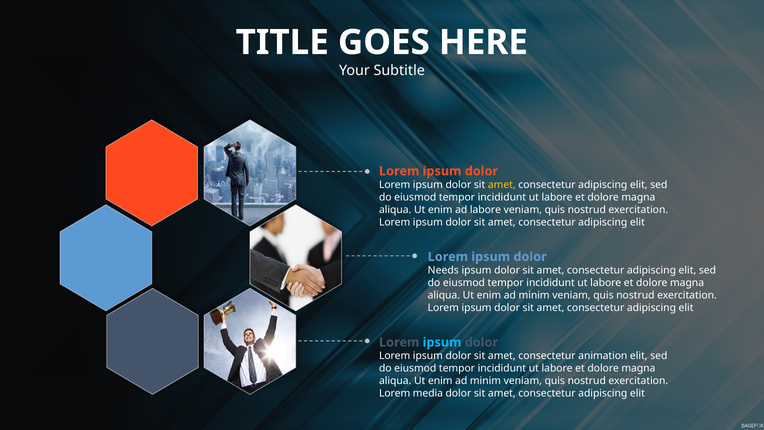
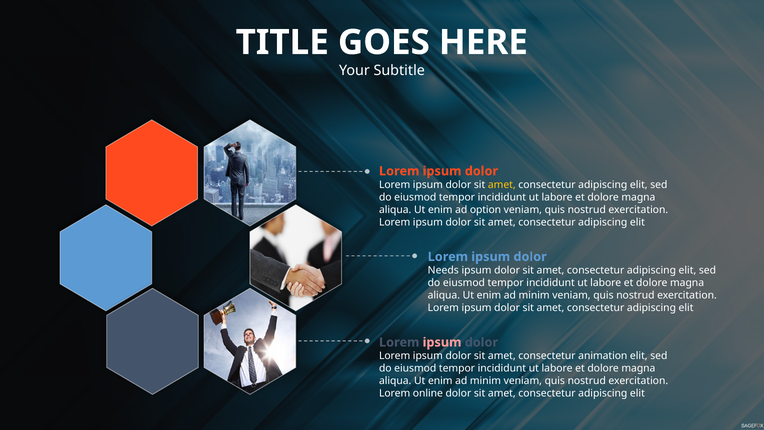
ad labore: labore -> option
ipsum at (442, 342) colour: light blue -> pink
media: media -> online
